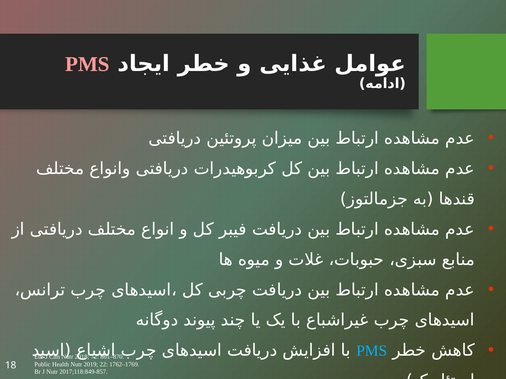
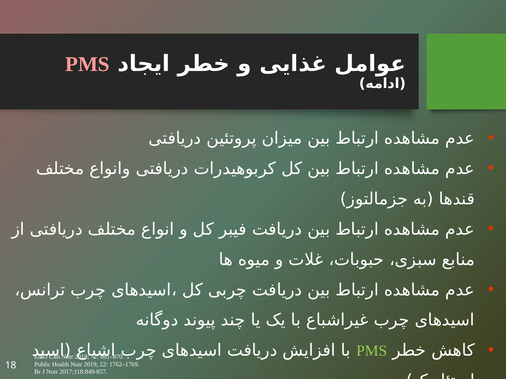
PMS at (372, 351) colour: light blue -> light green
